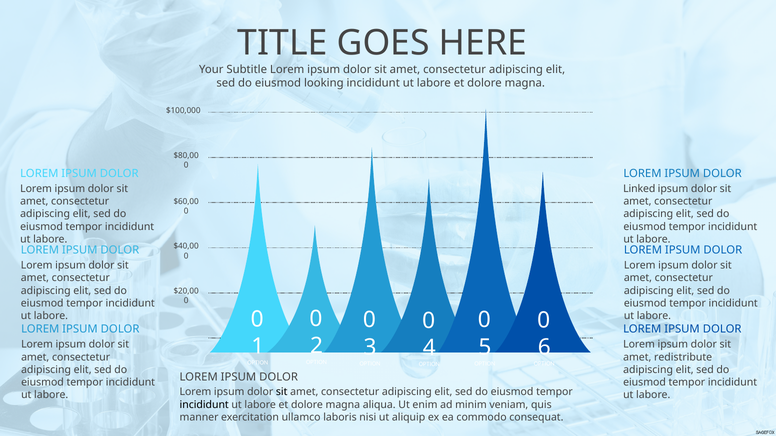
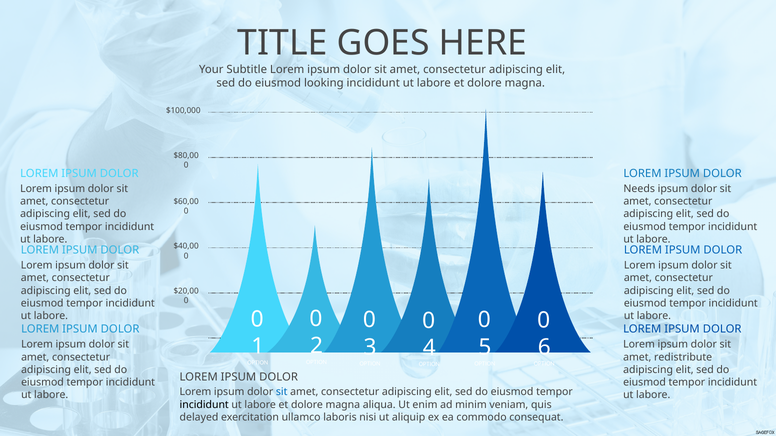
Linked: Linked -> Needs
sit at (282, 392) colour: black -> blue
manner: manner -> delayed
